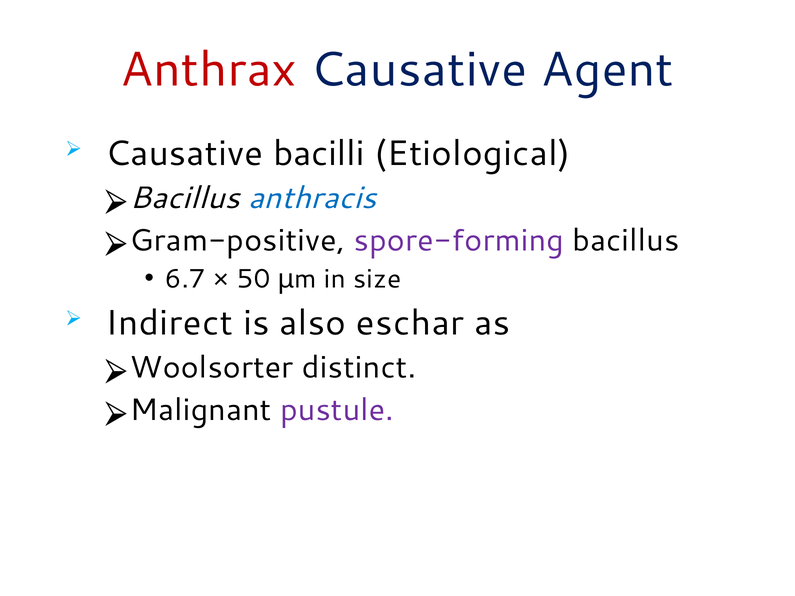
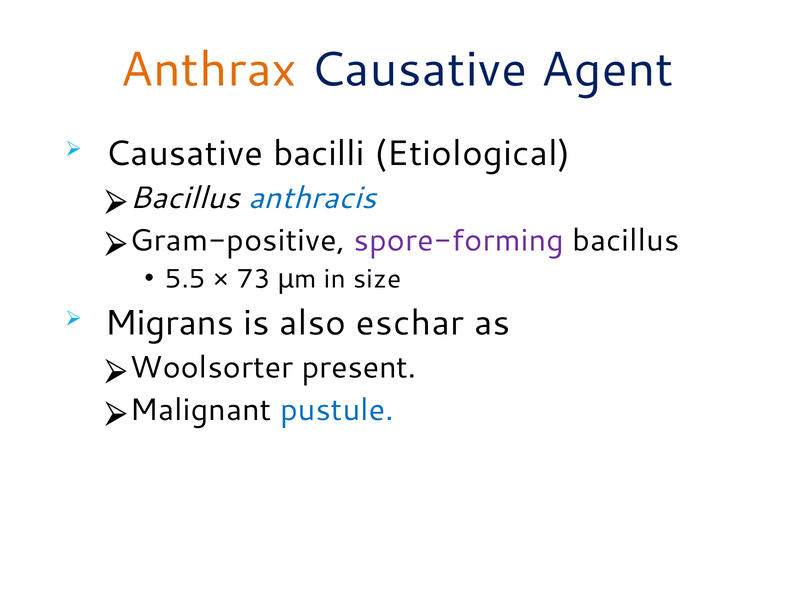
Anthrax colour: red -> orange
6.7: 6.7 -> 5.5
50: 50 -> 73
Indirect: Indirect -> Migrans
distinct: distinct -> present
pustule colour: purple -> blue
